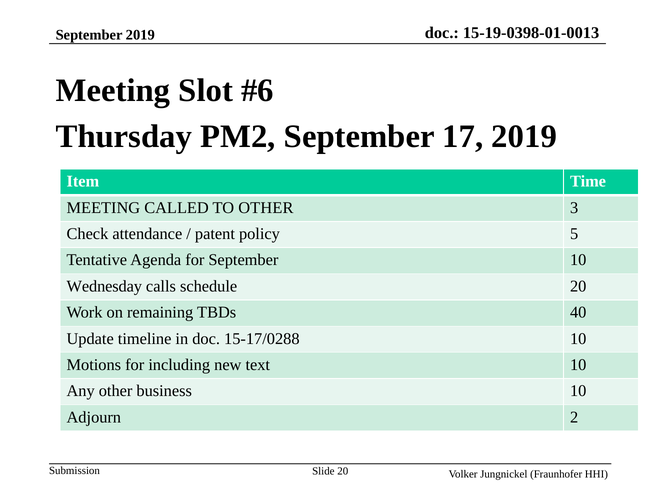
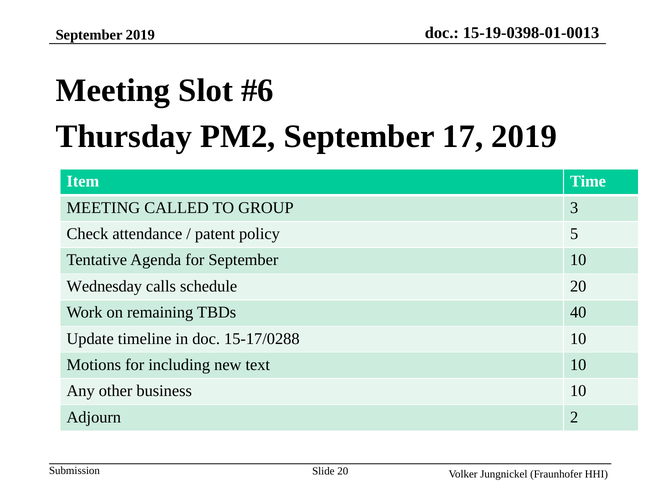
TO OTHER: OTHER -> GROUP
